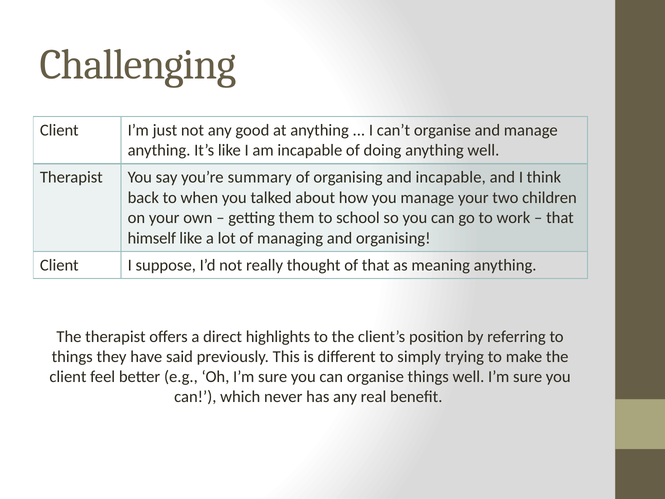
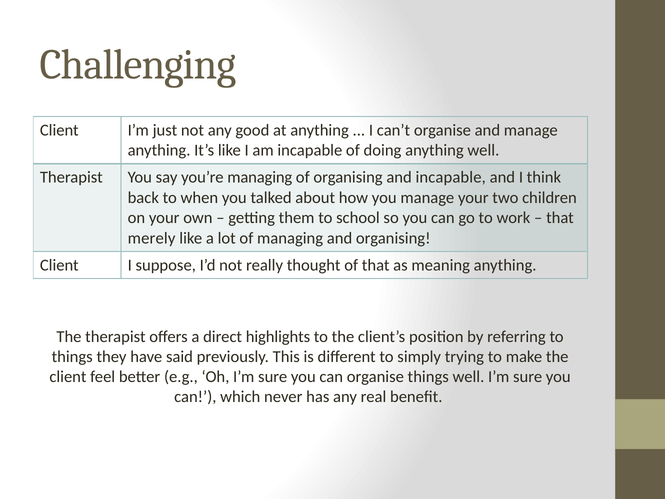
you’re summary: summary -> managing
himself: himself -> merely
